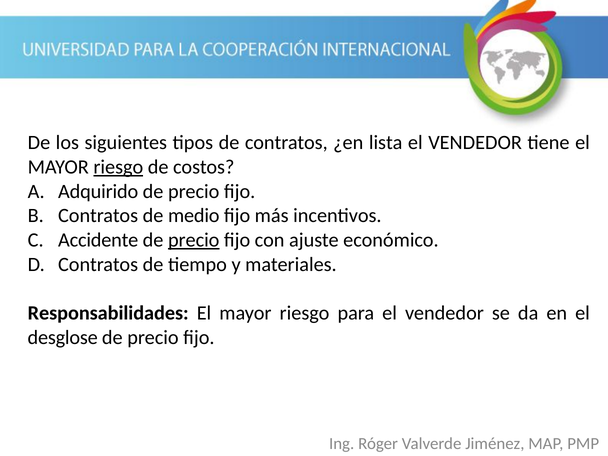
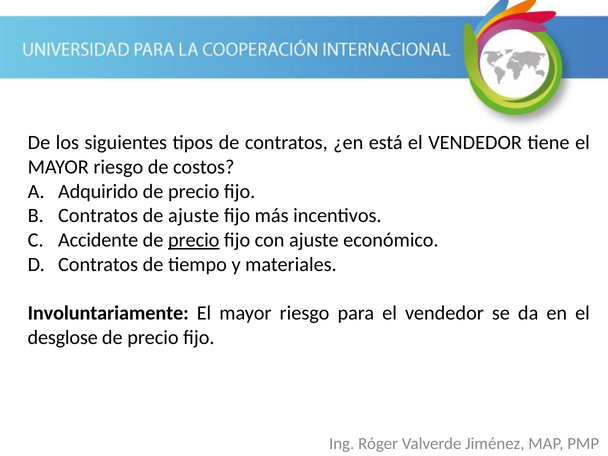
lista: lista -> está
riesgo at (118, 167) underline: present -> none
de medio: medio -> ajuste
Responsabilidades: Responsabilidades -> Involuntariamente
